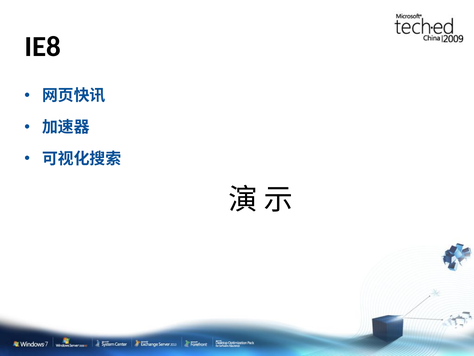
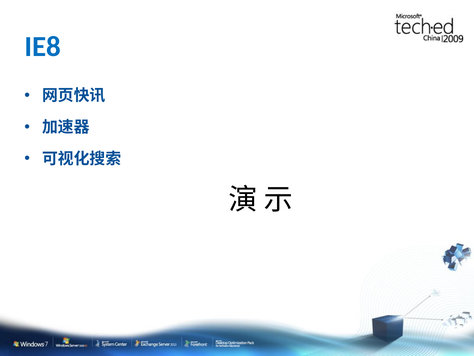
IE8 colour: black -> blue
